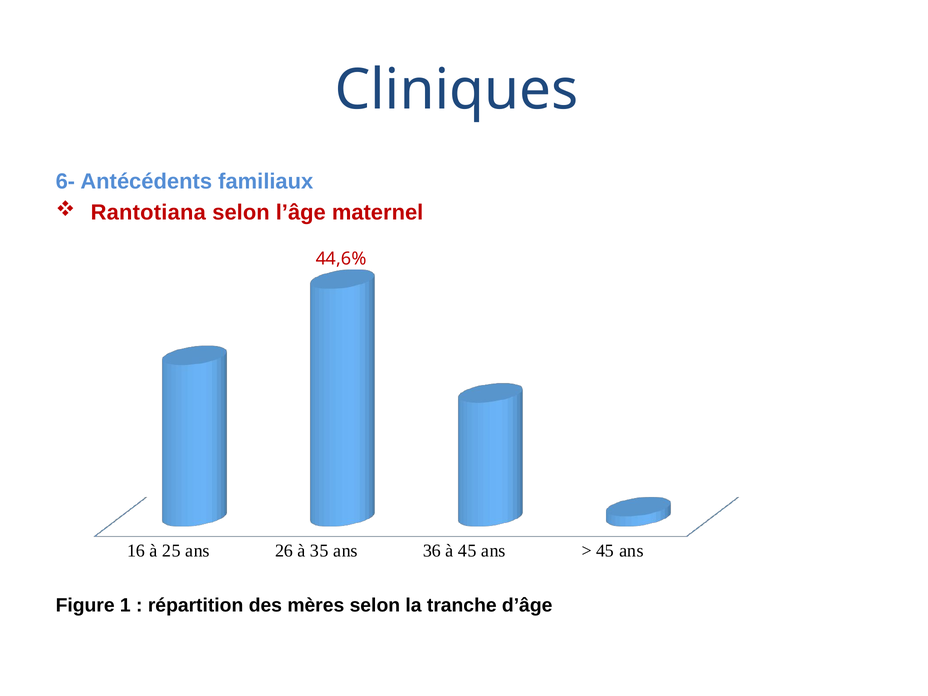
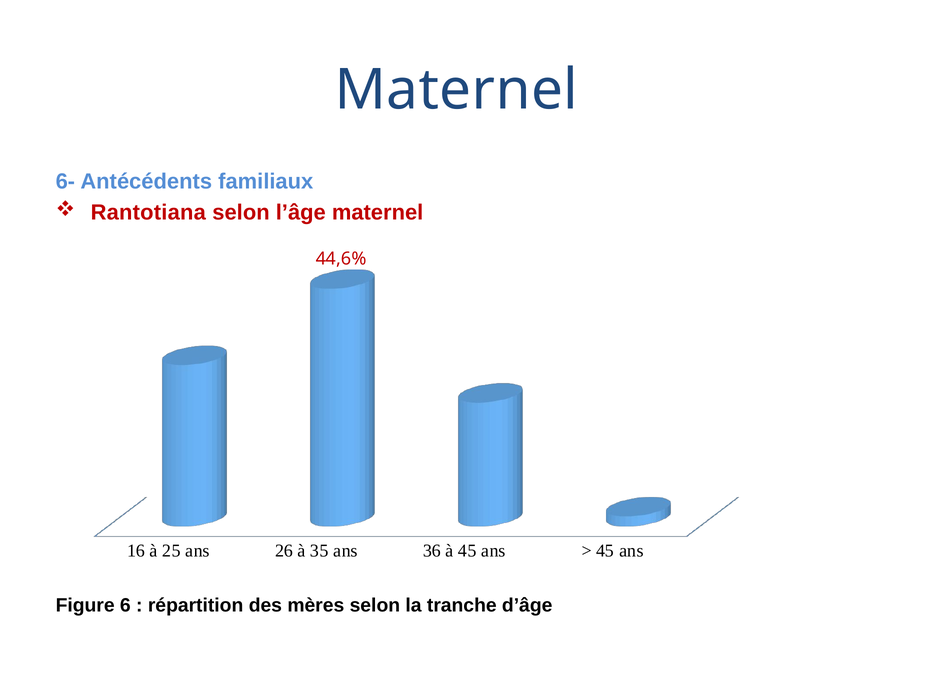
Cliniques at (456, 90): Cliniques -> Maternel
1: 1 -> 6
